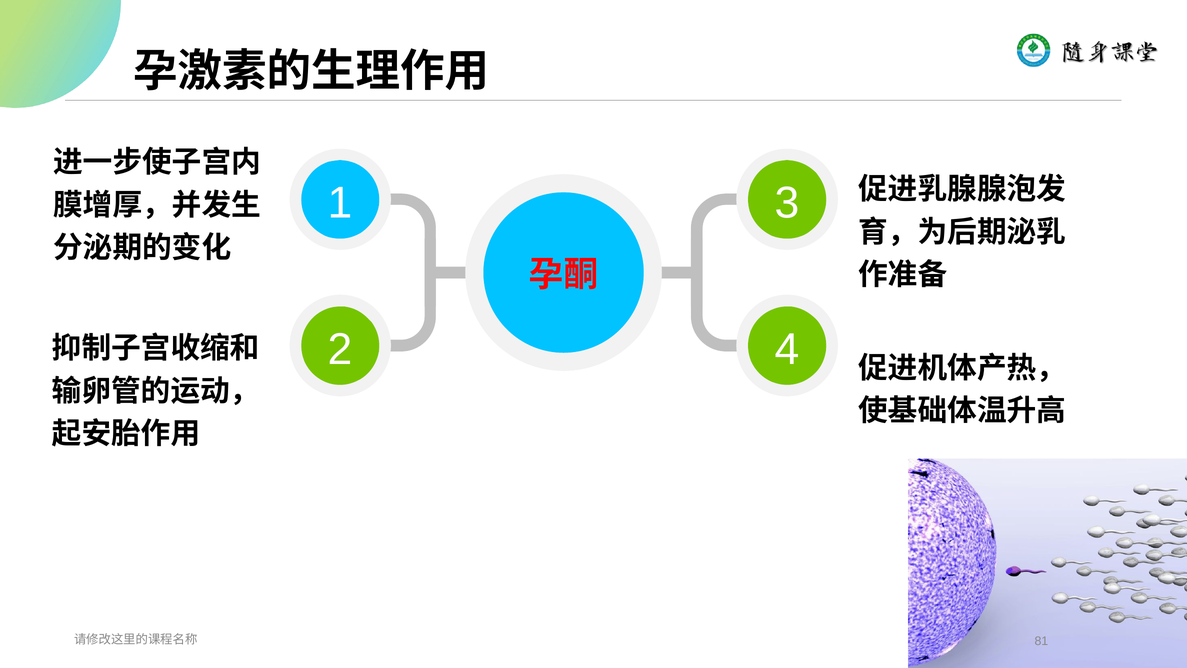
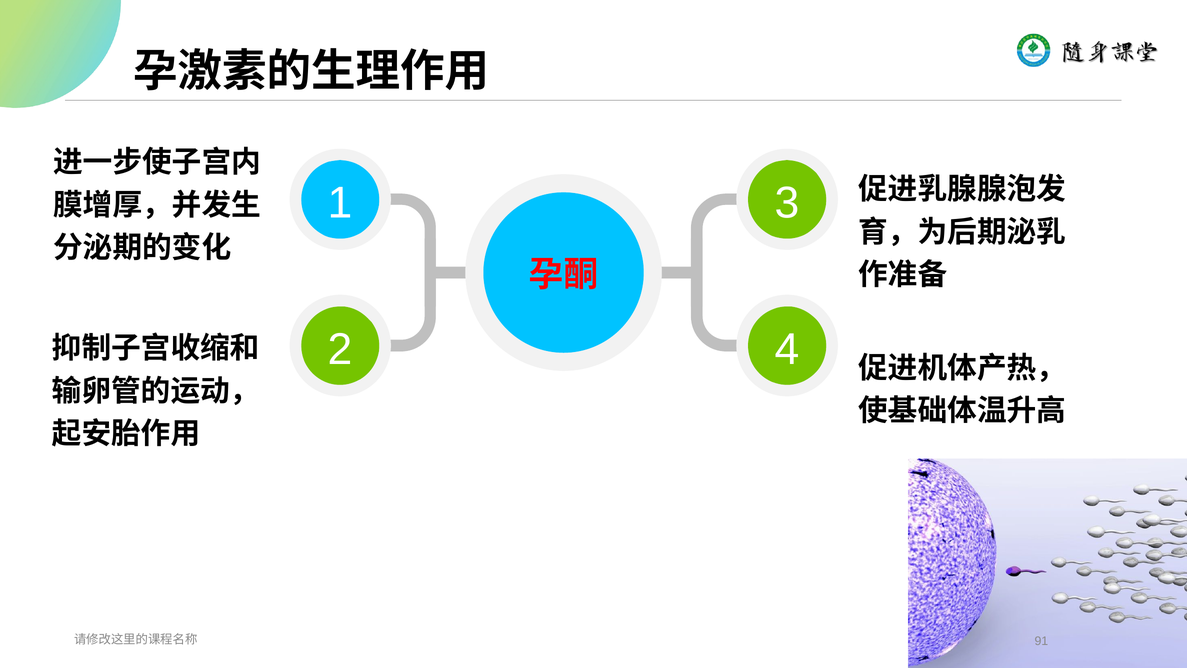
81: 81 -> 91
